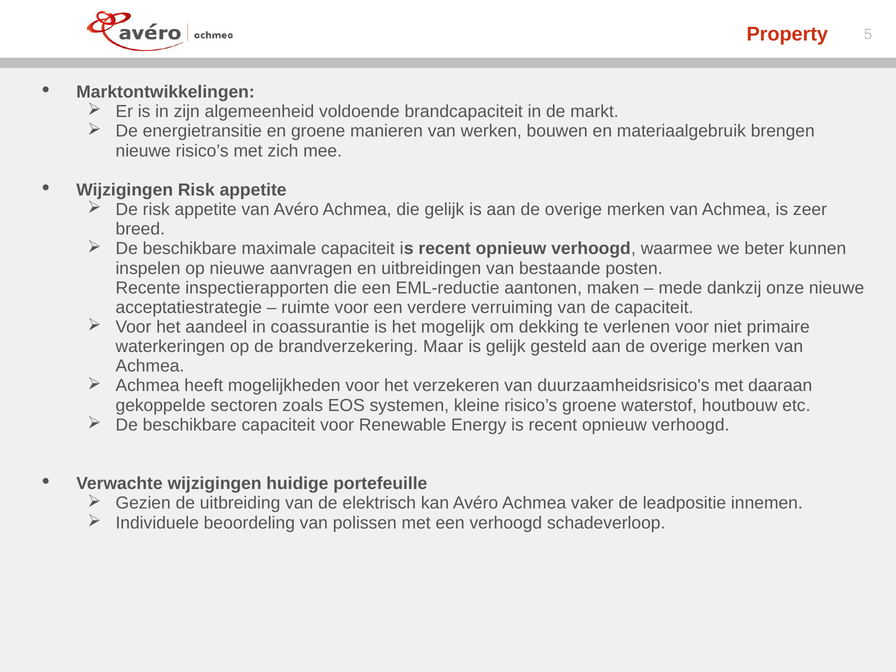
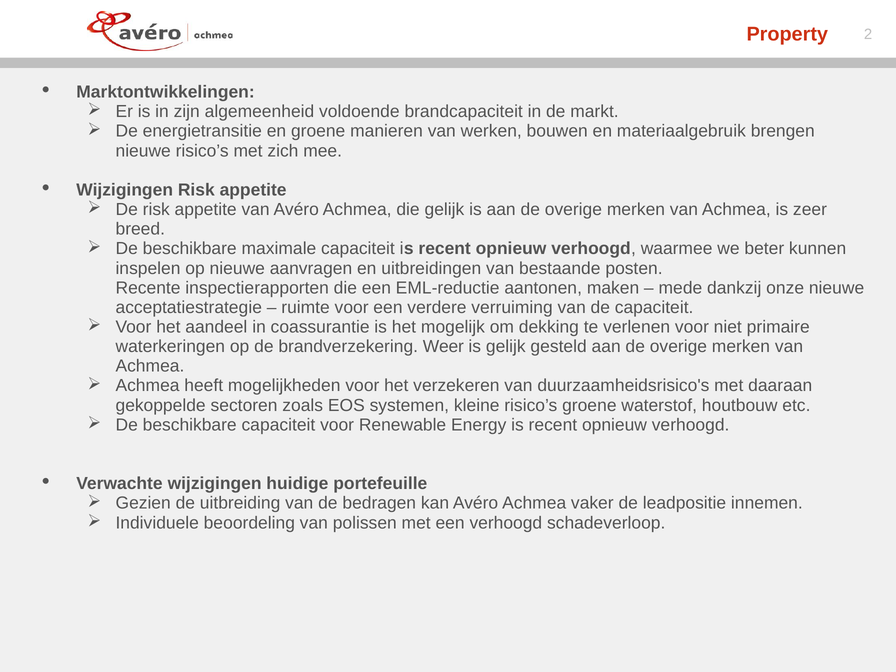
5: 5 -> 2
Maar: Maar -> Weer
elektrisch: elektrisch -> bedragen
